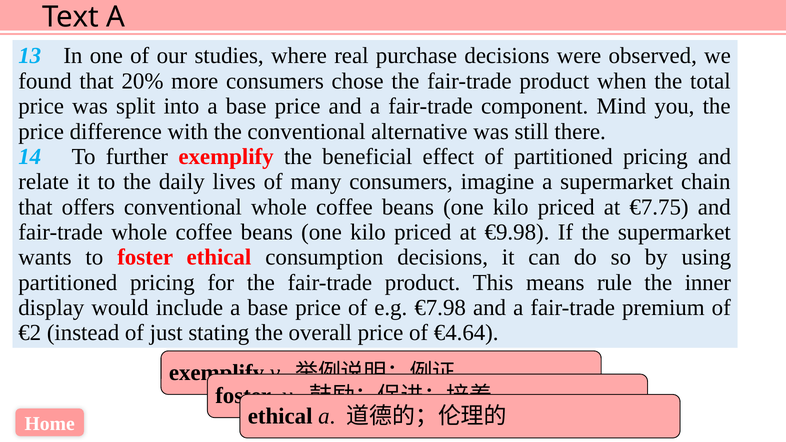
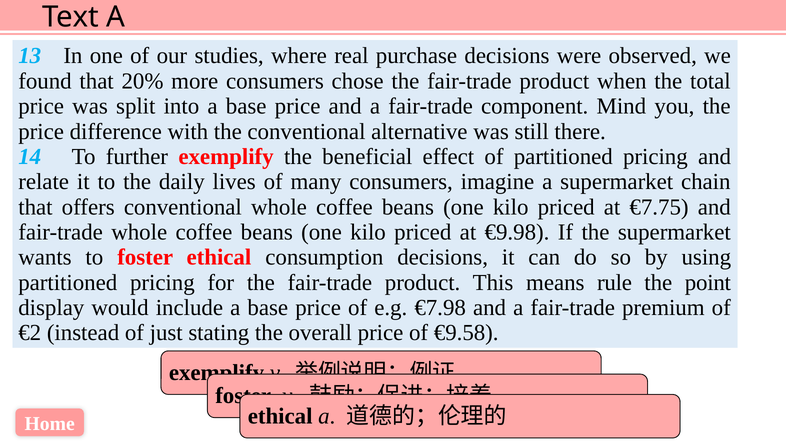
inner: inner -> point
€4.64: €4.64 -> €9.58
